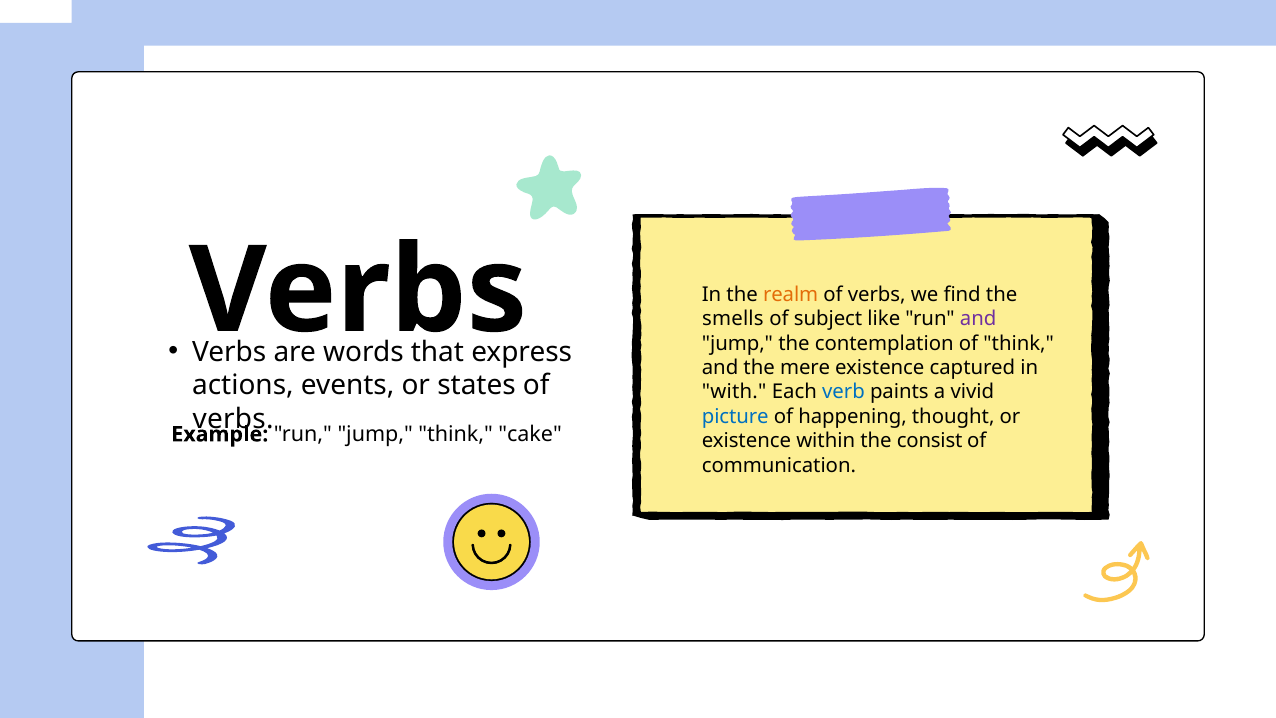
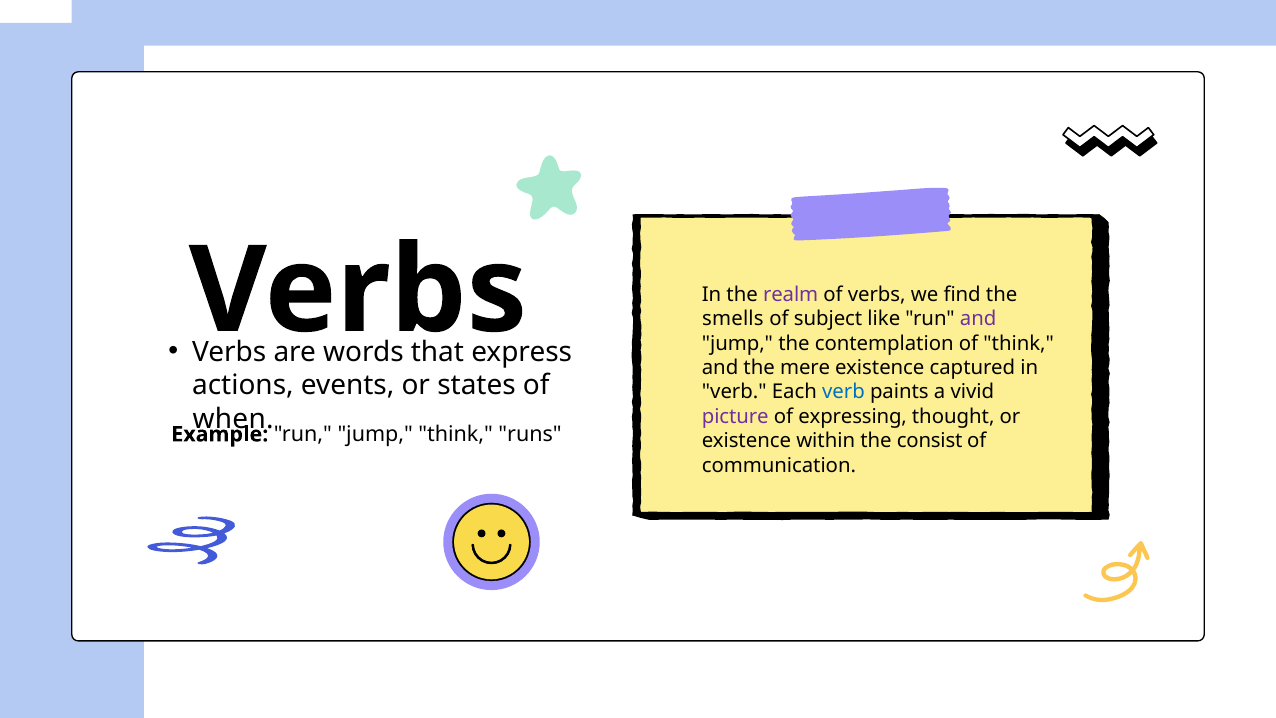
realm colour: orange -> purple
with at (734, 392): with -> verb
picture colour: blue -> purple
happening: happening -> expressing
verbs at (233, 419): verbs -> when
cake: cake -> runs
